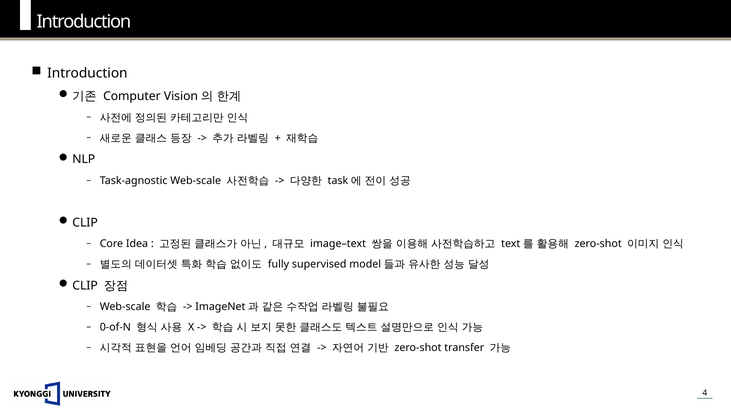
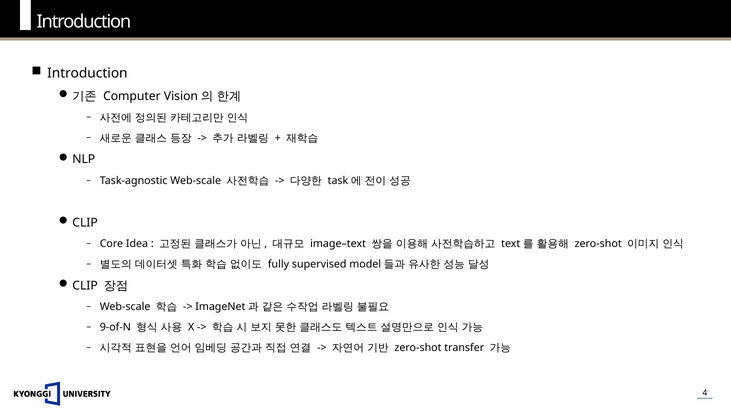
0-of-N: 0-of-N -> 9-of-N
